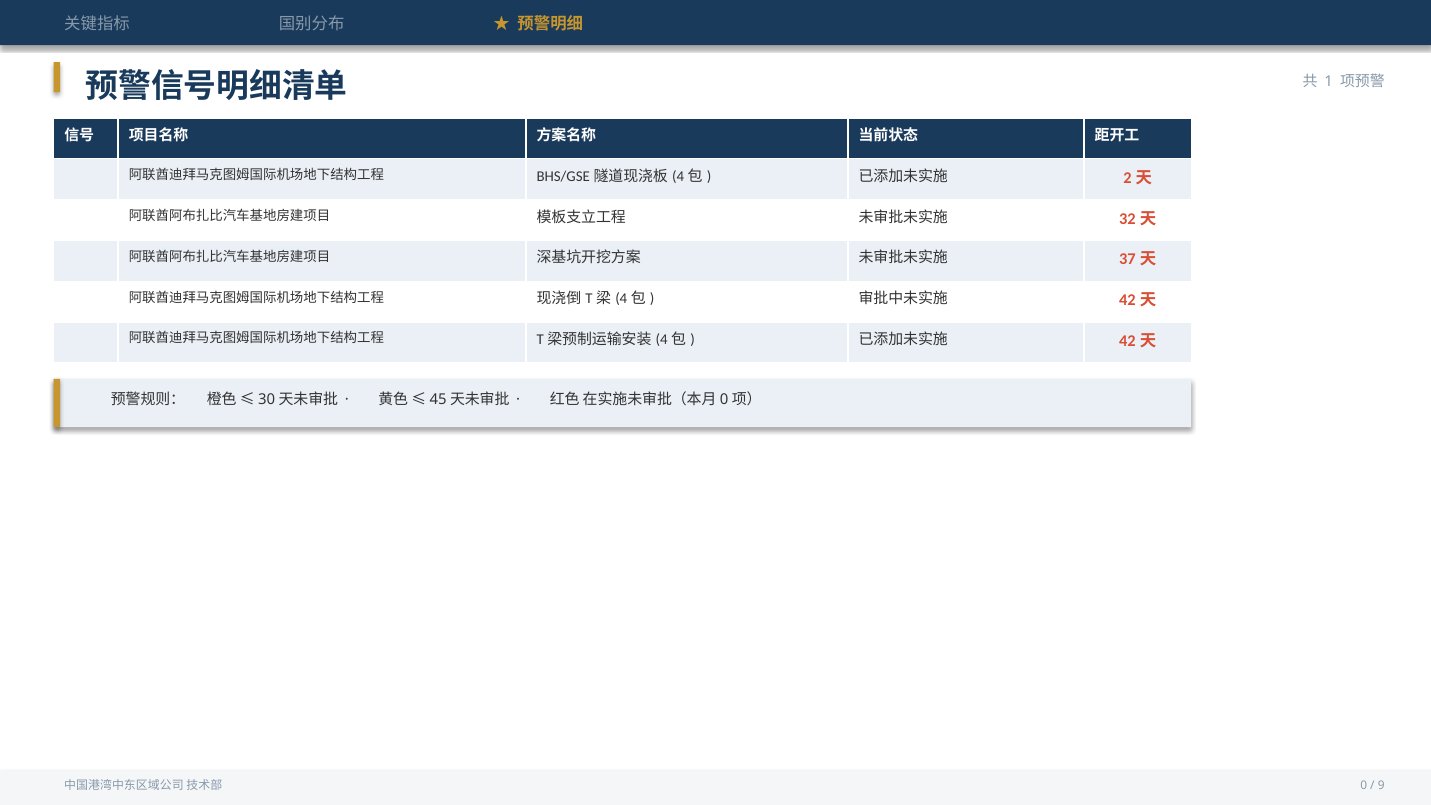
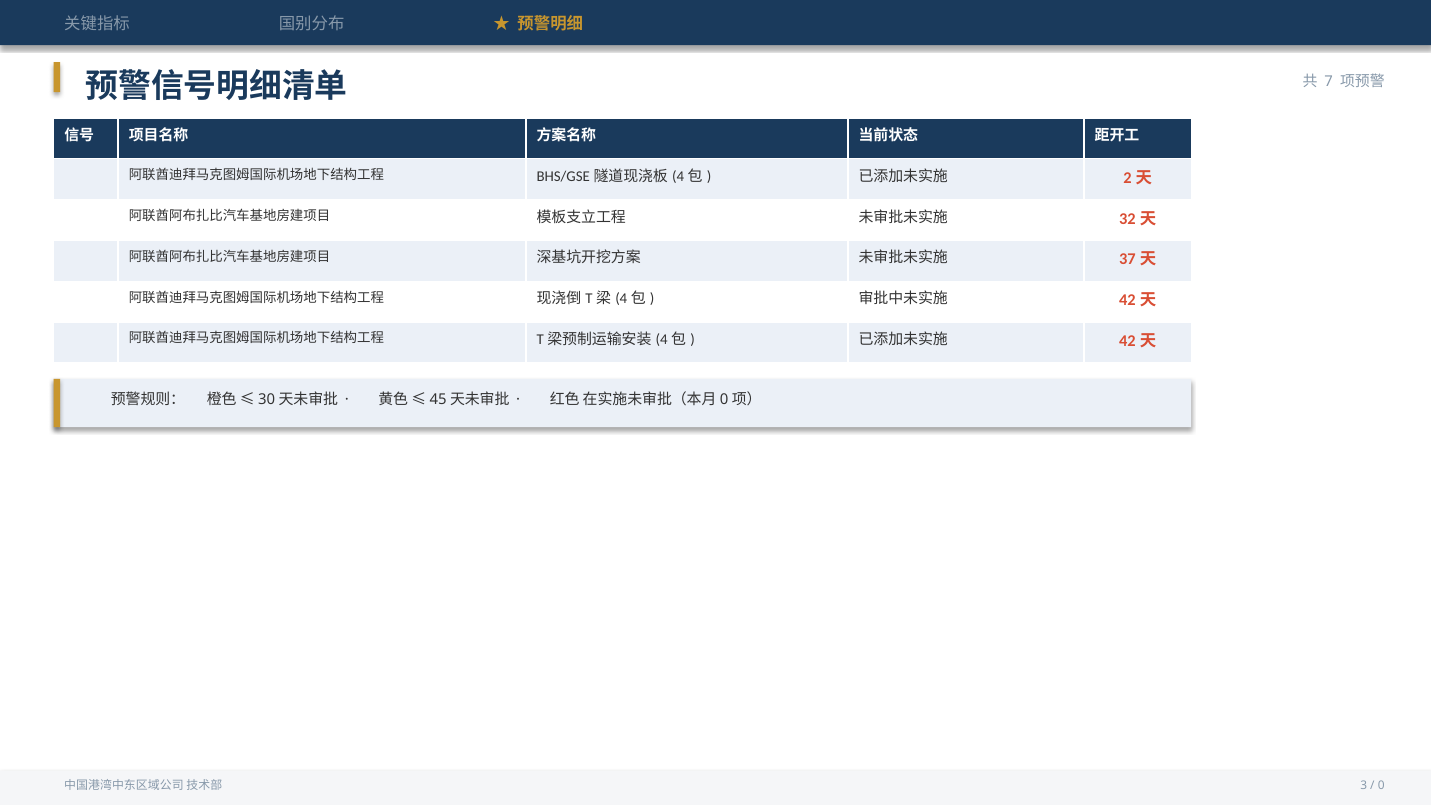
1: 1 -> 7
0: 0 -> 3
9: 9 -> 0
